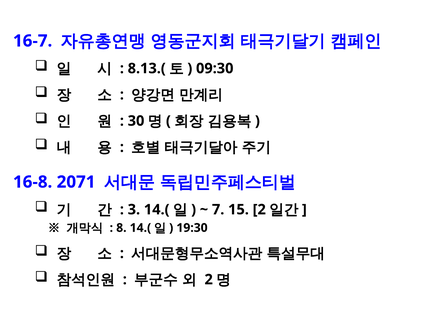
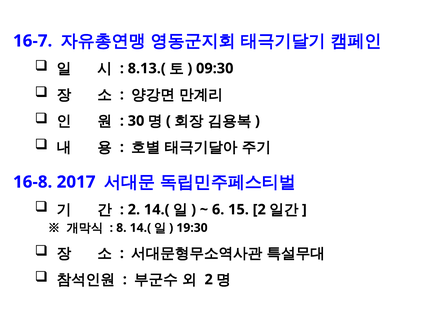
2071: 2071 -> 2017
3 at (134, 209): 3 -> 2
7: 7 -> 6
